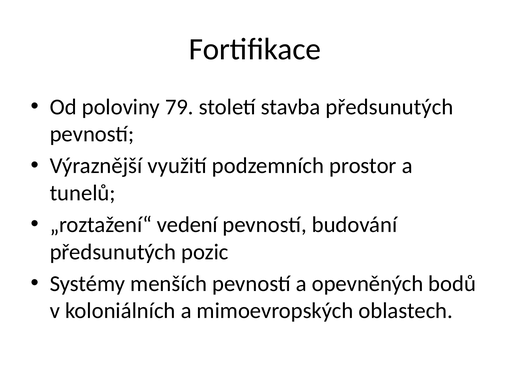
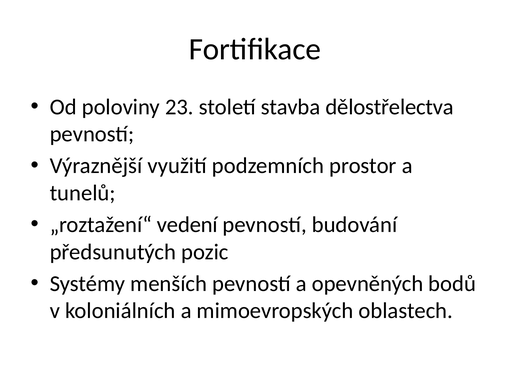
79: 79 -> 23
stavba předsunutých: předsunutých -> dělostřelectva
